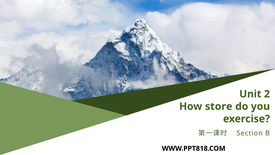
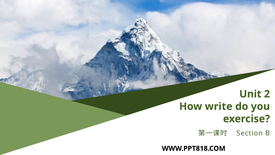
store: store -> write
